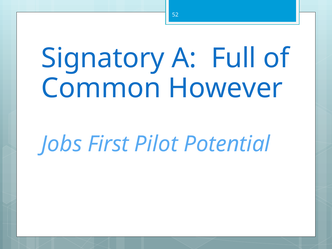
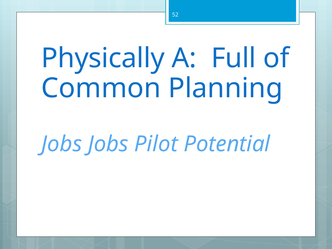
Signatory: Signatory -> Physically
However: However -> Planning
Jobs First: First -> Jobs
